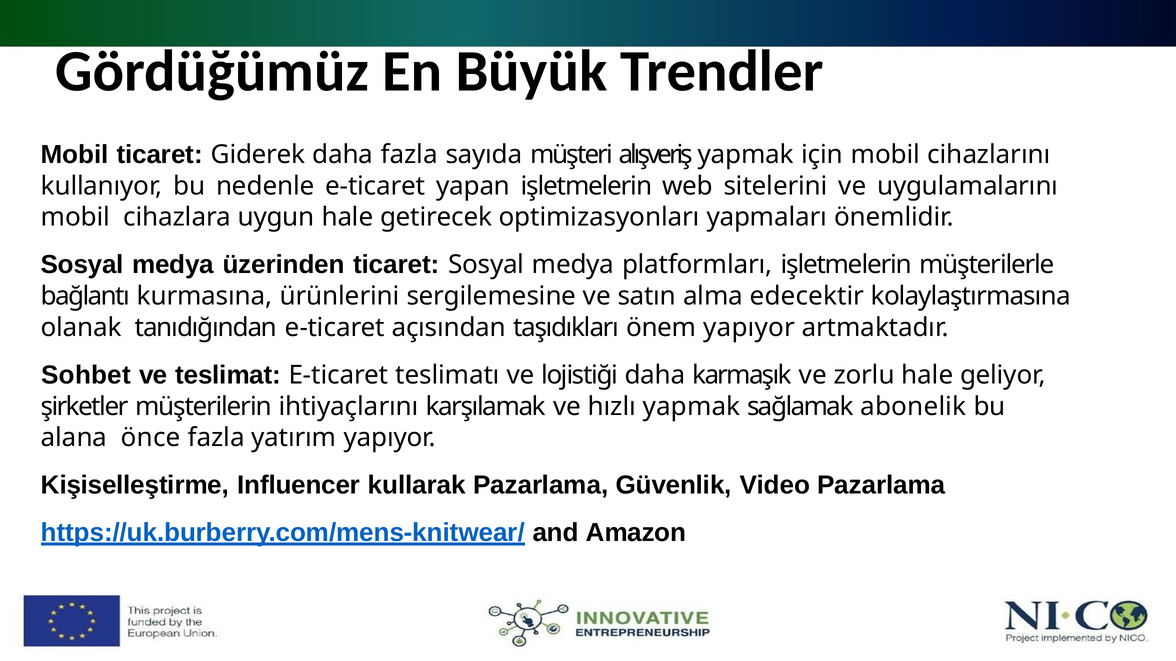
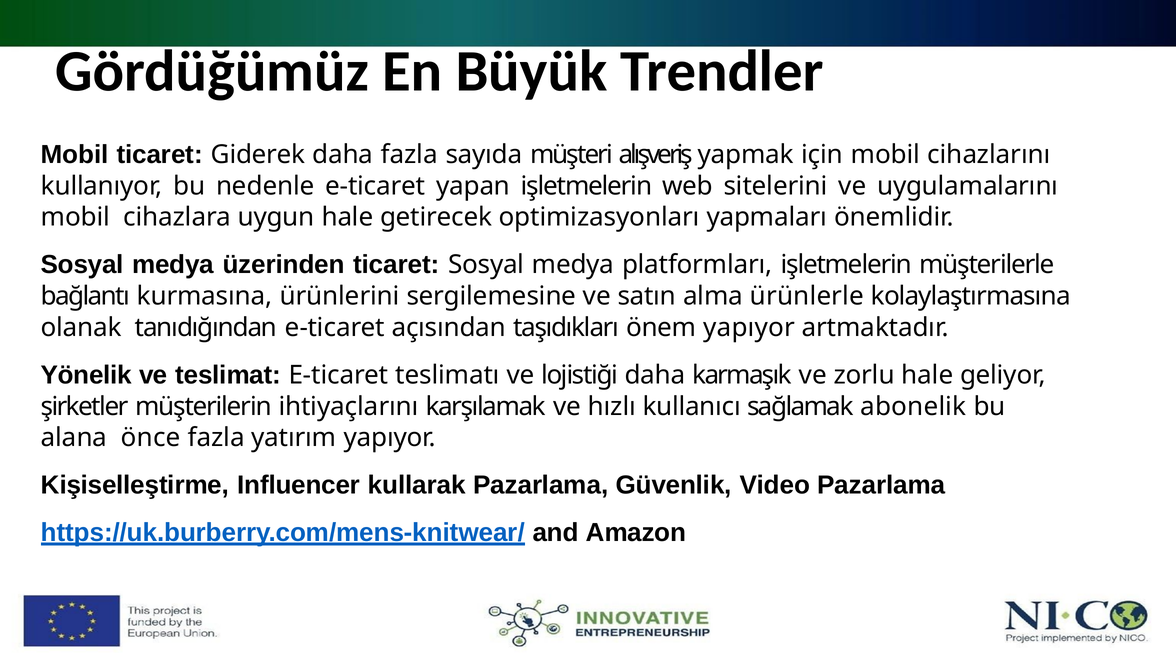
edecektir: edecektir -> ürünlerle
Sohbet: Sohbet -> Yönelik
hızlı yapmak: yapmak -> kullanıcı
